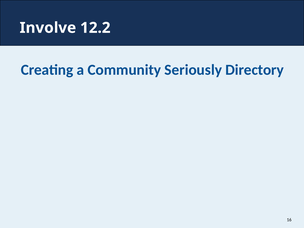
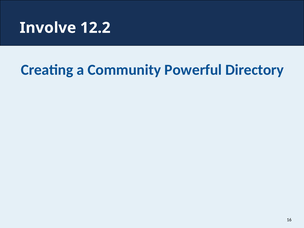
Seriously: Seriously -> Powerful
